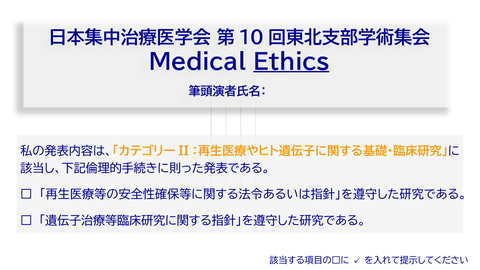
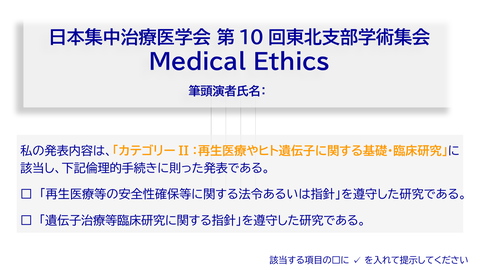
Ethics underline: present -> none
